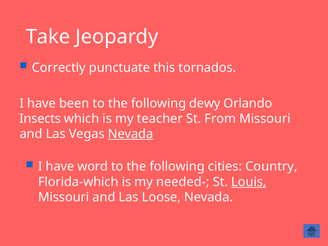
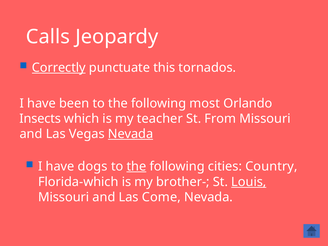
Take: Take -> Calls
Correctly underline: none -> present
dewy: dewy -> most
word: word -> dogs
the at (136, 166) underline: none -> present
needed-: needed- -> brother-
Loose: Loose -> Come
